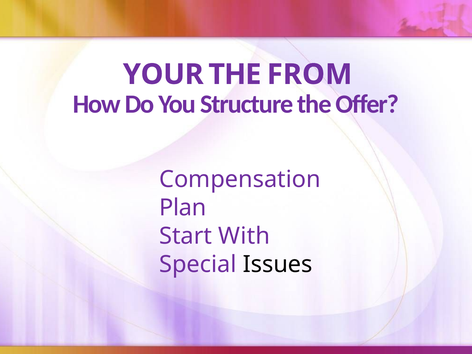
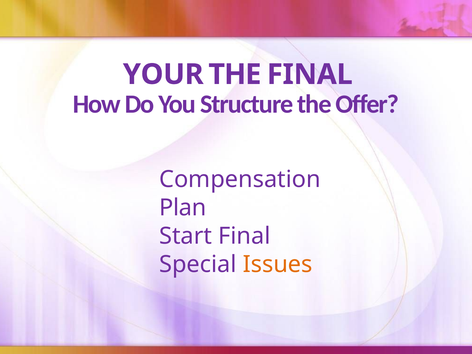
THE FROM: FROM -> FINAL
Start With: With -> Final
Issues colour: black -> orange
